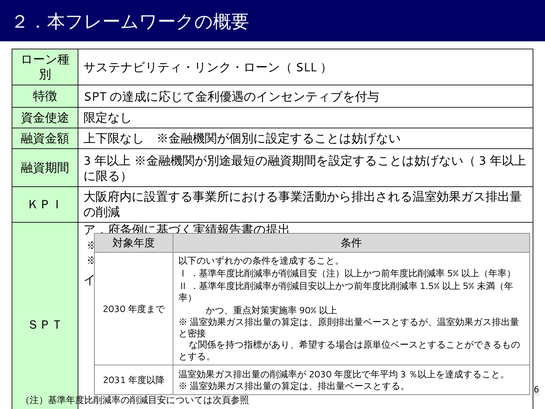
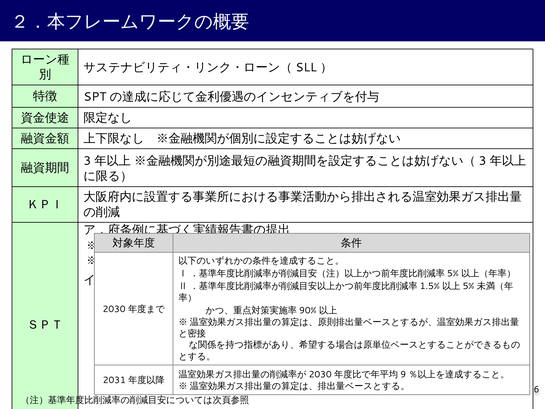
3 at (403, 374): 3 -> 9
